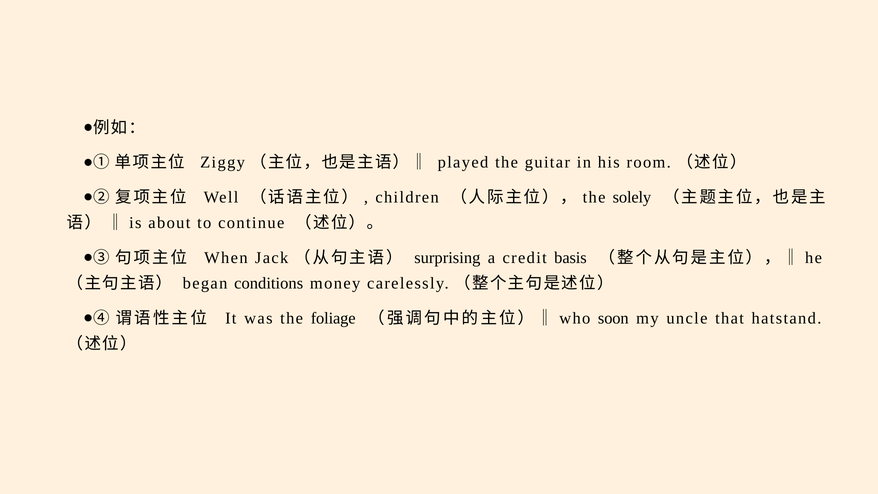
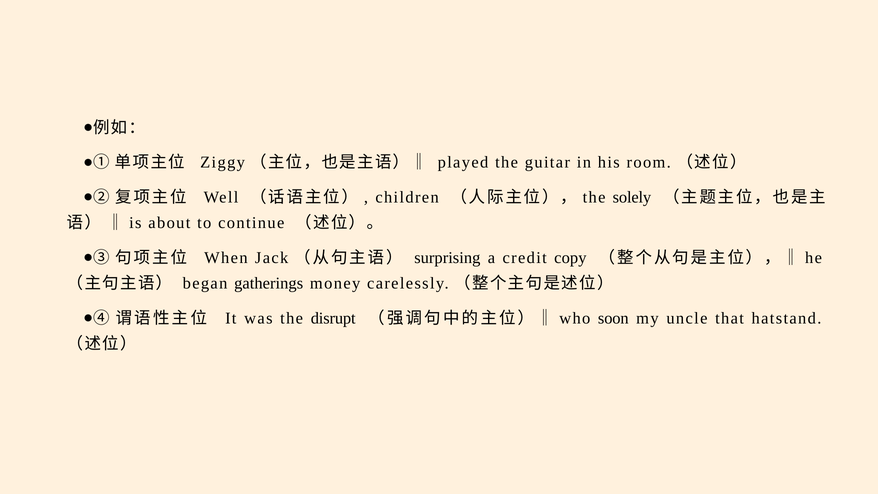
basis: basis -> copy
conditions: conditions -> gatherings
foliage: foliage -> disrupt
